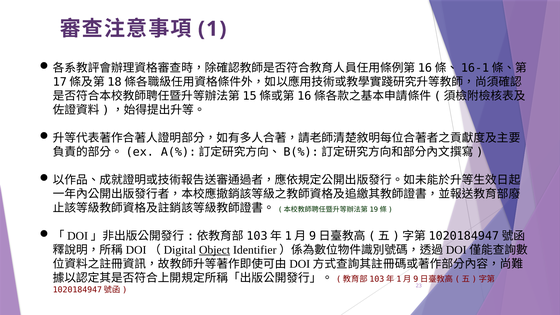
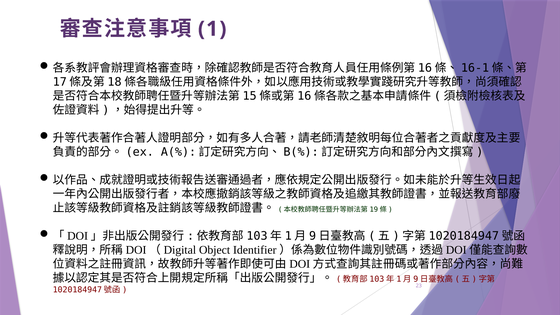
Object underline: present -> none
